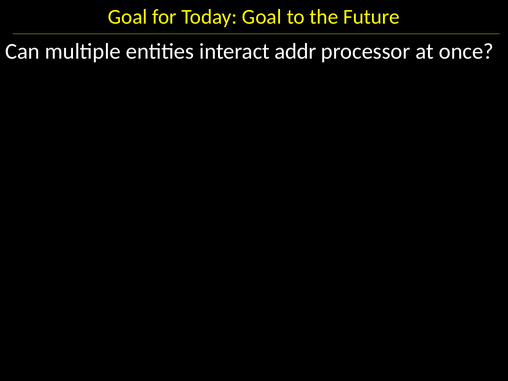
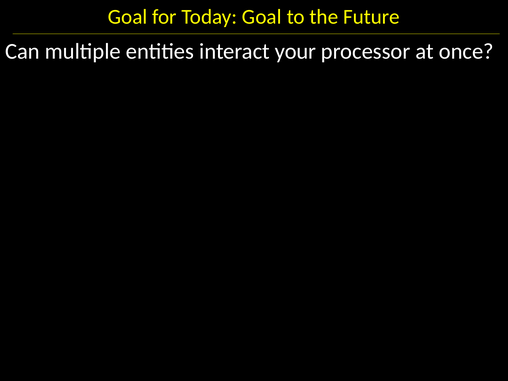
addr: addr -> your
